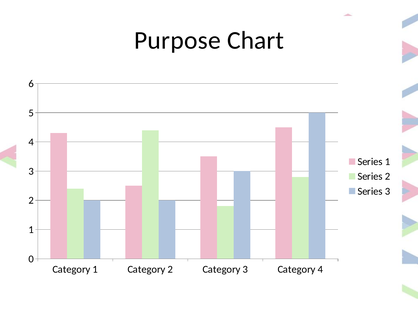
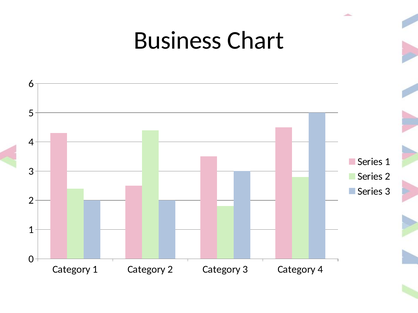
Purpose: Purpose -> Business
